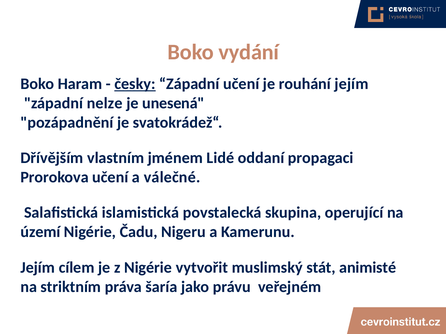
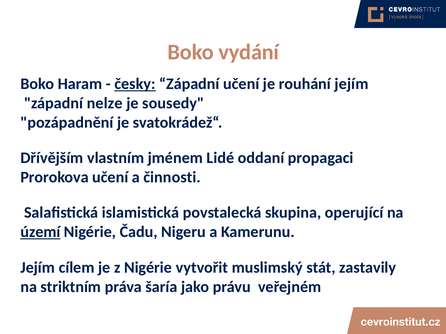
unesená: unesená -> sousedy
válečné: válečné -> činnosti
území underline: none -> present
animisté: animisté -> zastavily
